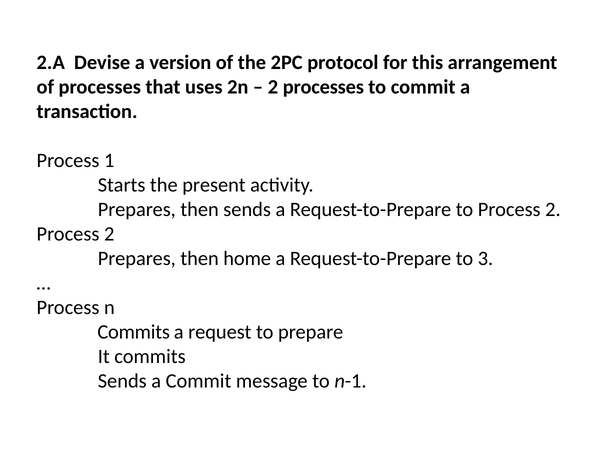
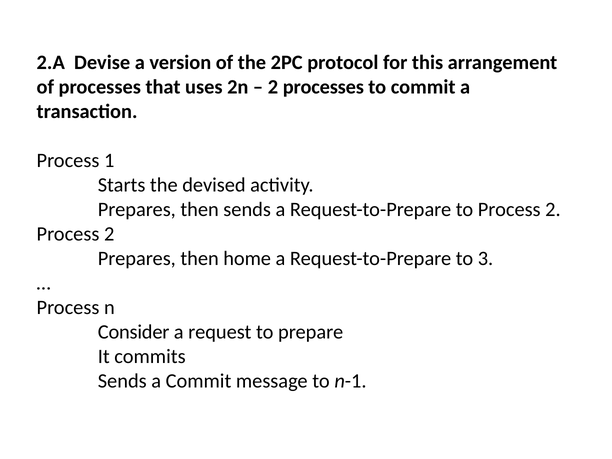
present: present -> devised
Commits at (134, 332): Commits -> Consider
